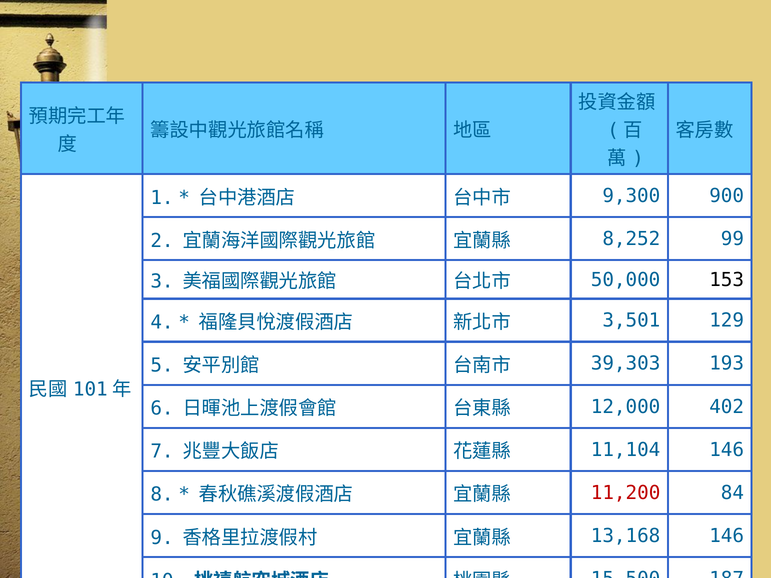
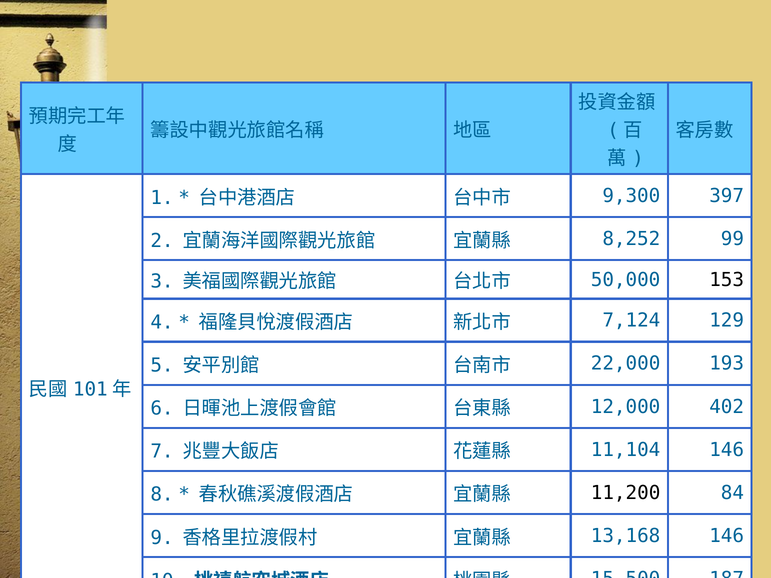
900: 900 -> 397
3,501: 3,501 -> 7,124
39,303: 39,303 -> 22,000
11,200 colour: red -> black
